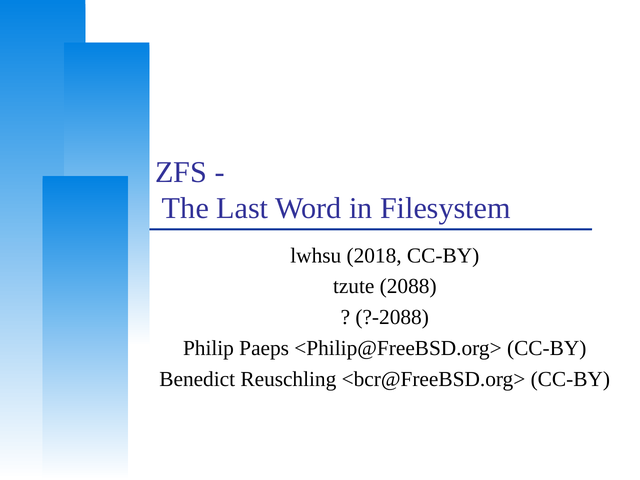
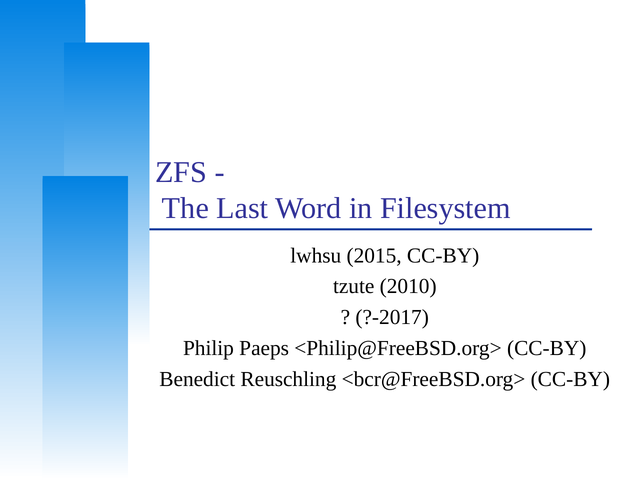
2018: 2018 -> 2015
2088: 2088 -> 2010
?-2088: ?-2088 -> ?-2017
